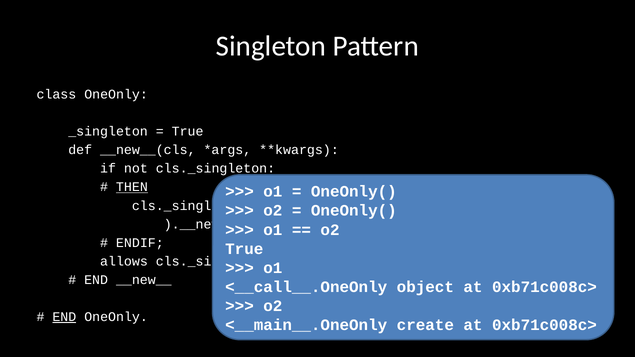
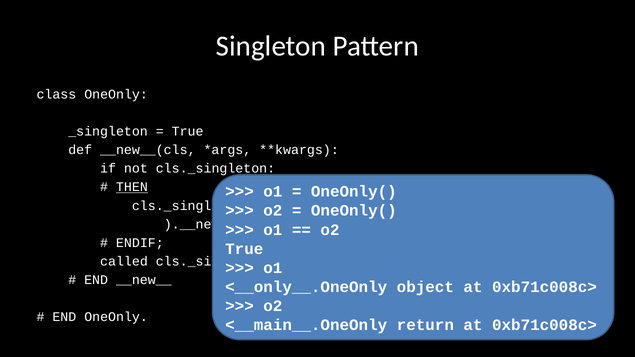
allows: allows -> called
<__call__.OneOnly: <__call__.OneOnly -> <__only__.OneOnly
END at (64, 317) underline: present -> none
create: create -> return
